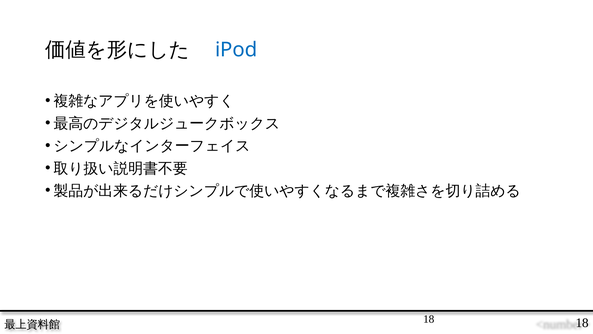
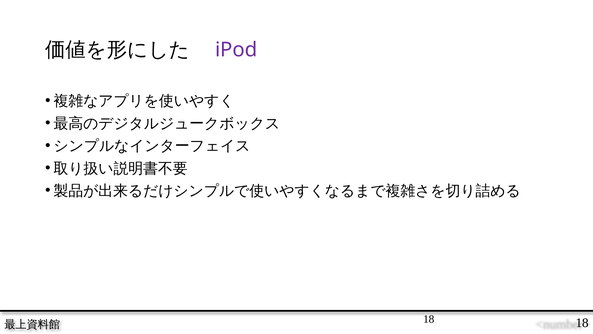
iPod colour: blue -> purple
